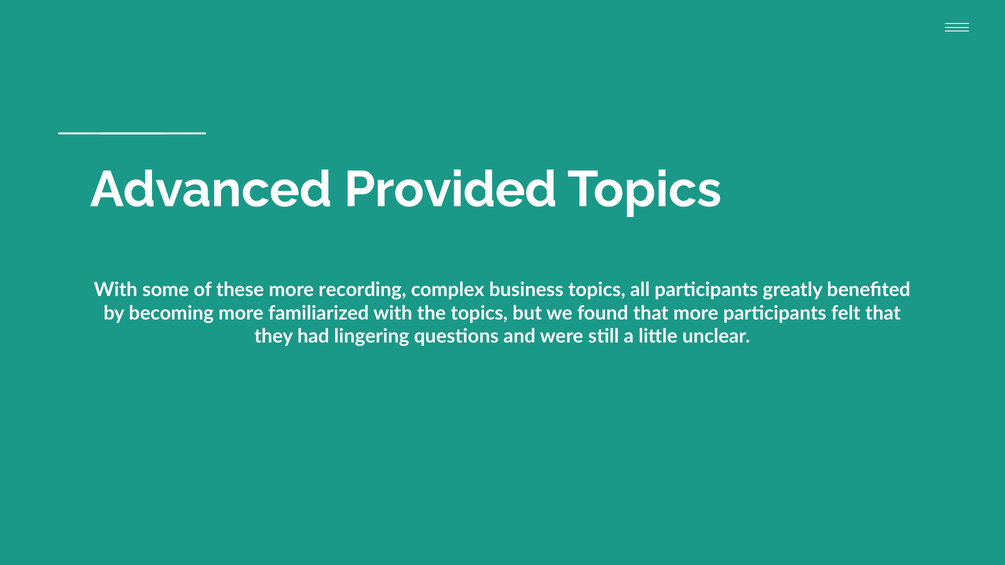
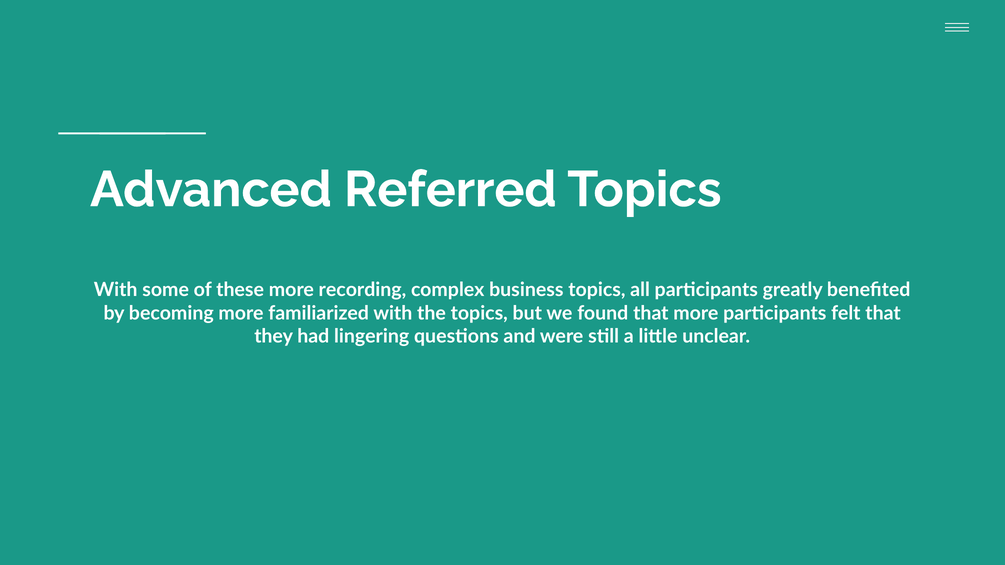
Provided: Provided -> Referred
